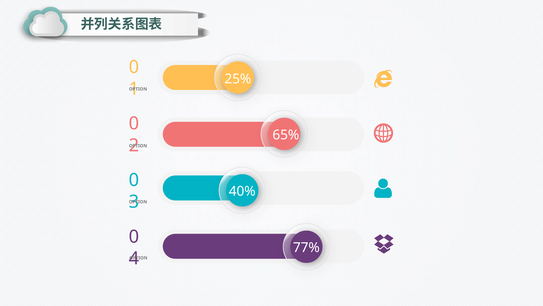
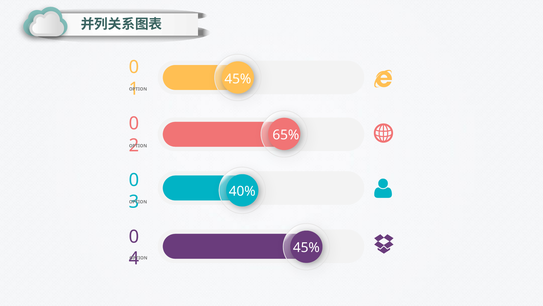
25% at (238, 79): 25% -> 45%
77% at (306, 247): 77% -> 45%
